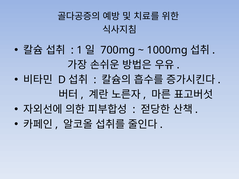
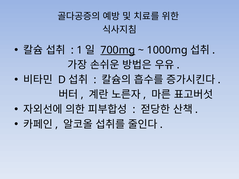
700mg underline: none -> present
